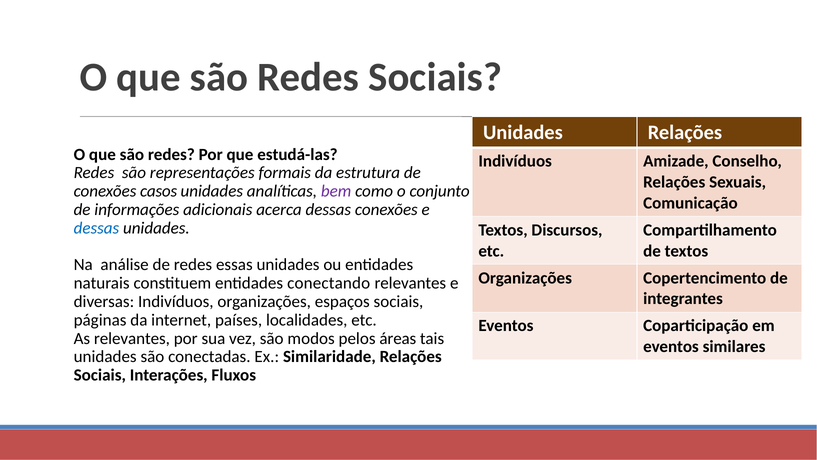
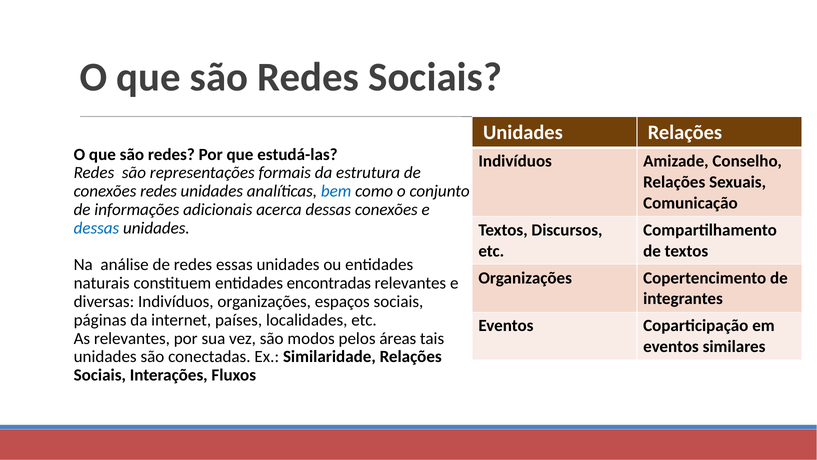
conexões casos: casos -> redes
bem colour: purple -> blue
conectando: conectando -> encontradas
